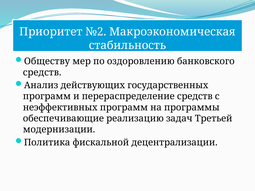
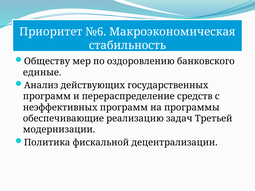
№2: №2 -> №6
средств at (42, 72): средств -> единые
